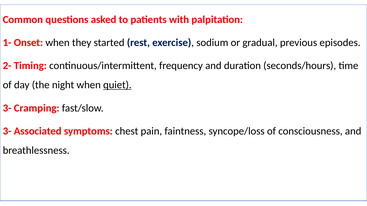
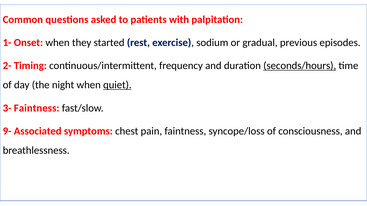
seconds/hours underline: none -> present
3- Cramping: Cramping -> Faintness
3- at (7, 131): 3- -> 9-
